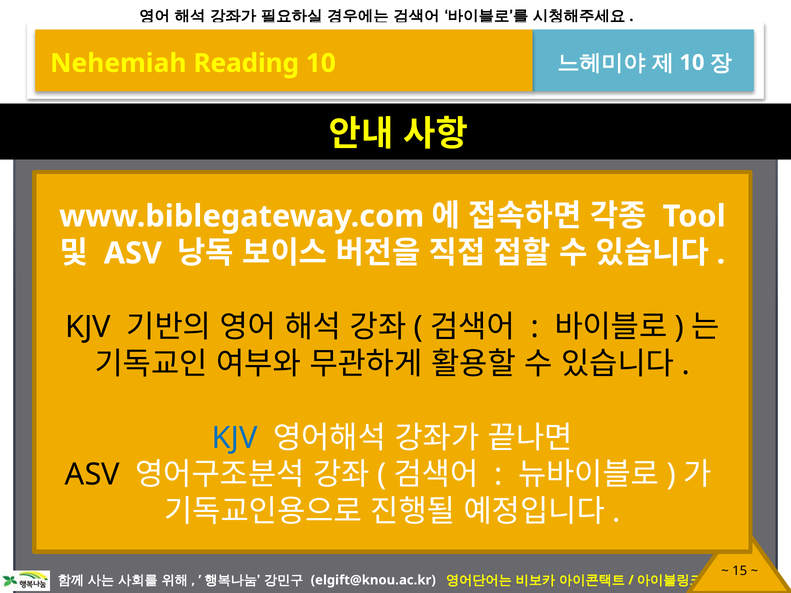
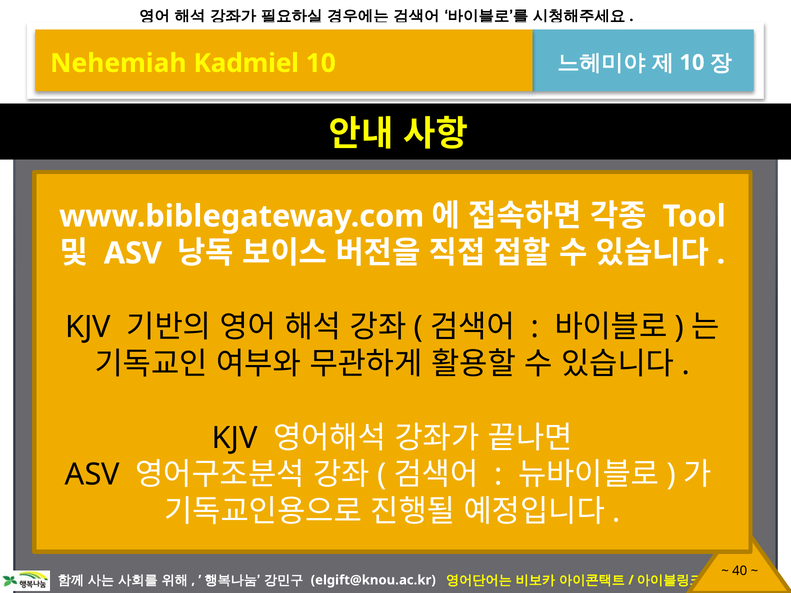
Reading: Reading -> Kadmiel
KJV at (235, 438) colour: blue -> black
15: 15 -> 40
